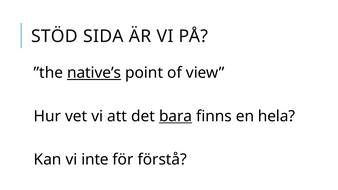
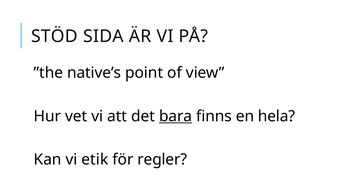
native’s underline: present -> none
inte: inte -> etik
förstå: förstå -> regler
